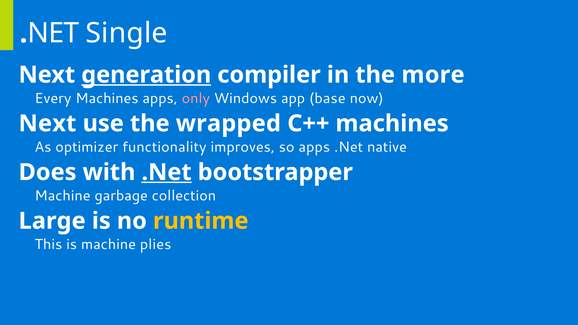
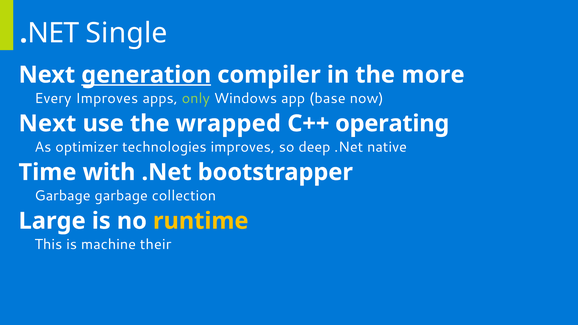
Every Machines: Machines -> Improves
only colour: pink -> light green
C++ machines: machines -> operating
functionality: functionality -> technologies
so apps: apps -> deep
Does: Does -> Time
.Net at (167, 172) underline: present -> none
Machine at (63, 196): Machine -> Garbage
plies: plies -> their
